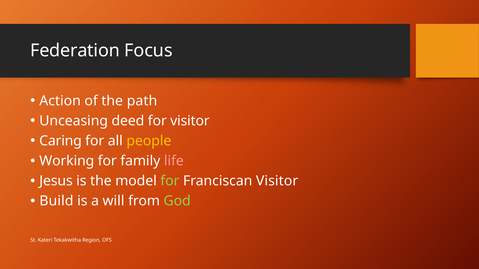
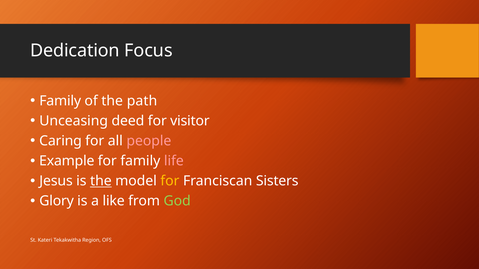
Federation: Federation -> Dedication
Action at (60, 101): Action -> Family
people colour: yellow -> pink
Working: Working -> Example
the at (101, 181) underline: none -> present
for at (170, 181) colour: light green -> yellow
Franciscan Visitor: Visitor -> Sisters
Build: Build -> Glory
will: will -> like
